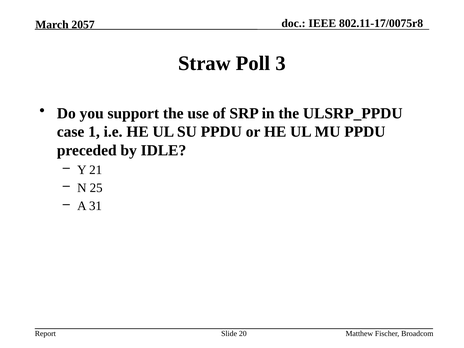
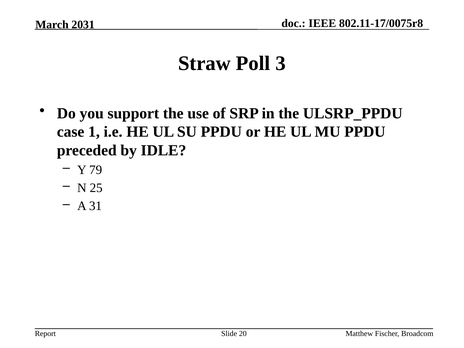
2057: 2057 -> 2031
21: 21 -> 79
